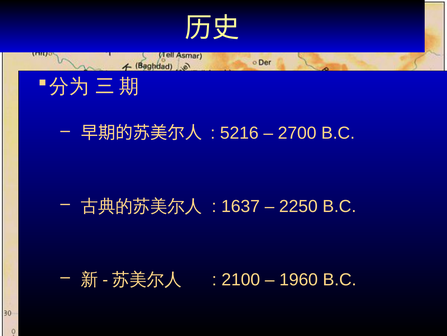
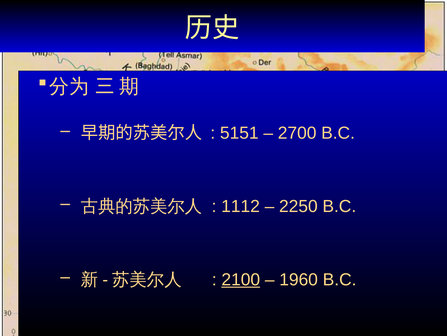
5216: 5216 -> 5151
1637: 1637 -> 1112
2100 underline: none -> present
